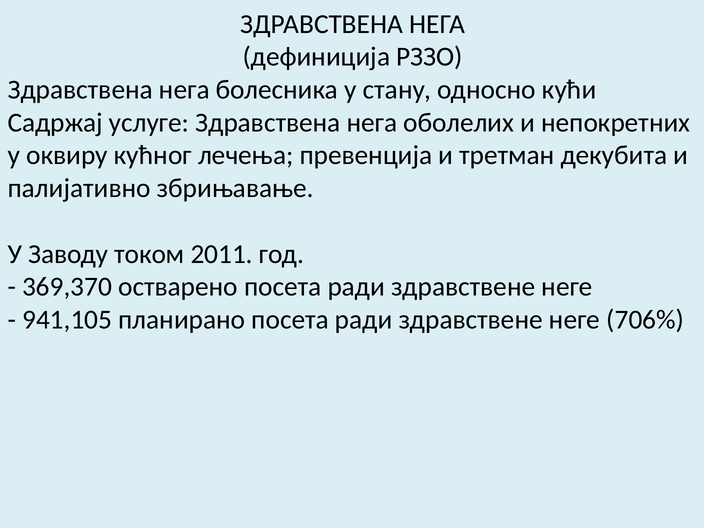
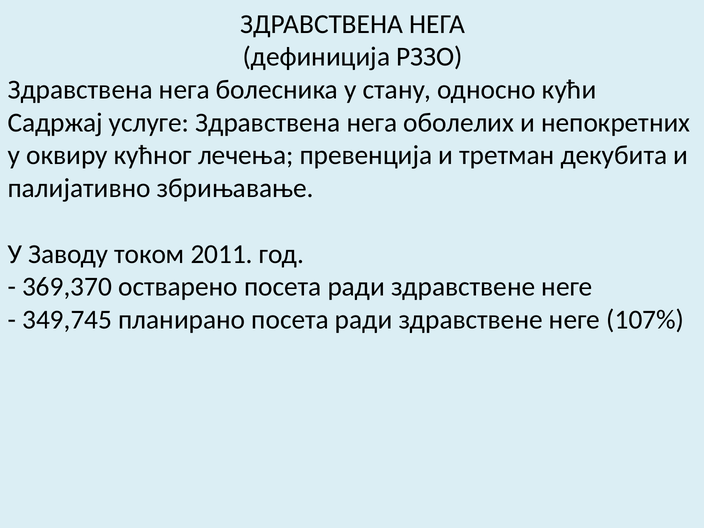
941,105: 941,105 -> 349,745
706%: 706% -> 107%
